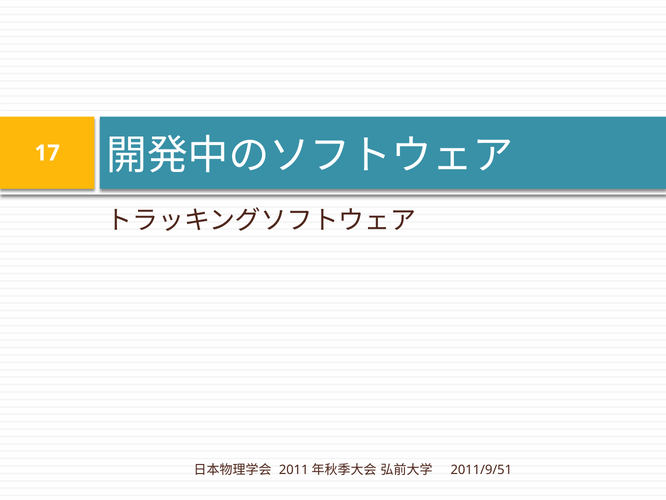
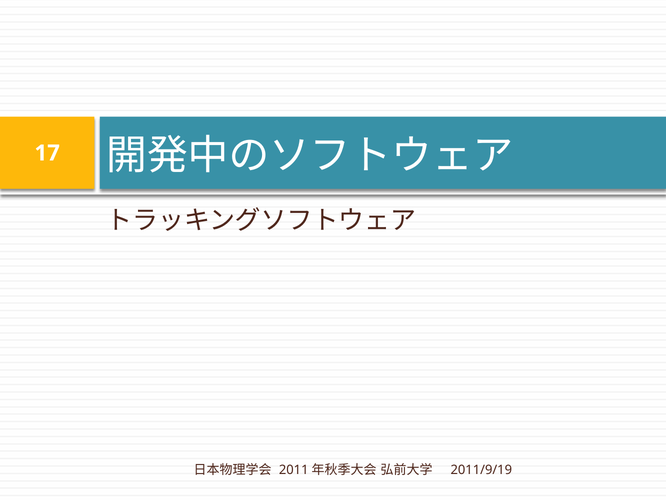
2011/9/51: 2011/9/51 -> 2011/9/19
